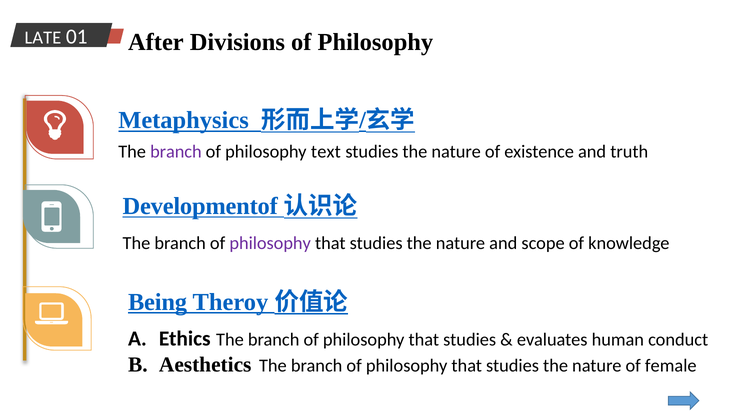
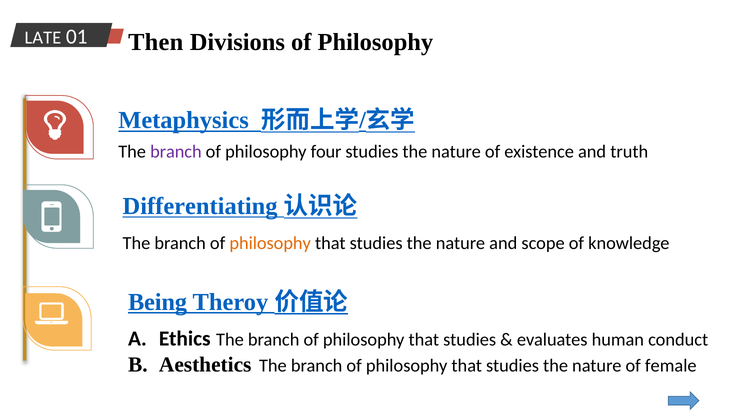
After: After -> Then
text: text -> four
Developmentof: Developmentof -> Differentiating
philosophy at (270, 243) colour: purple -> orange
